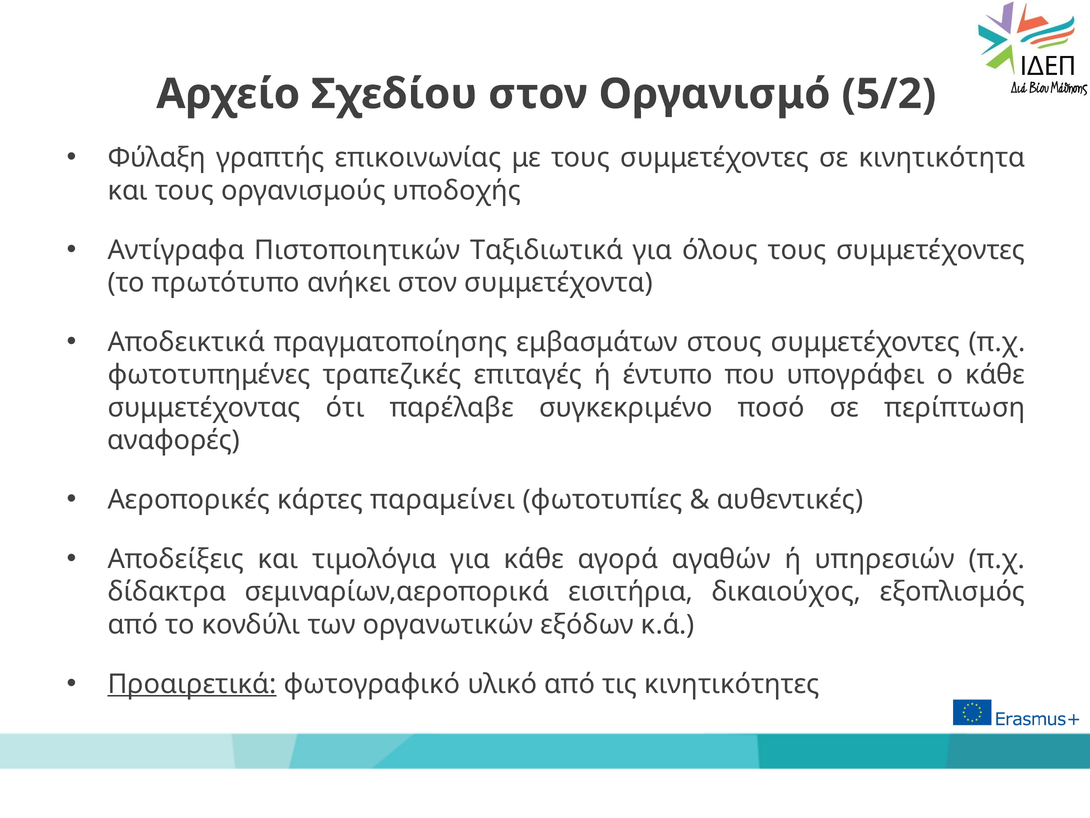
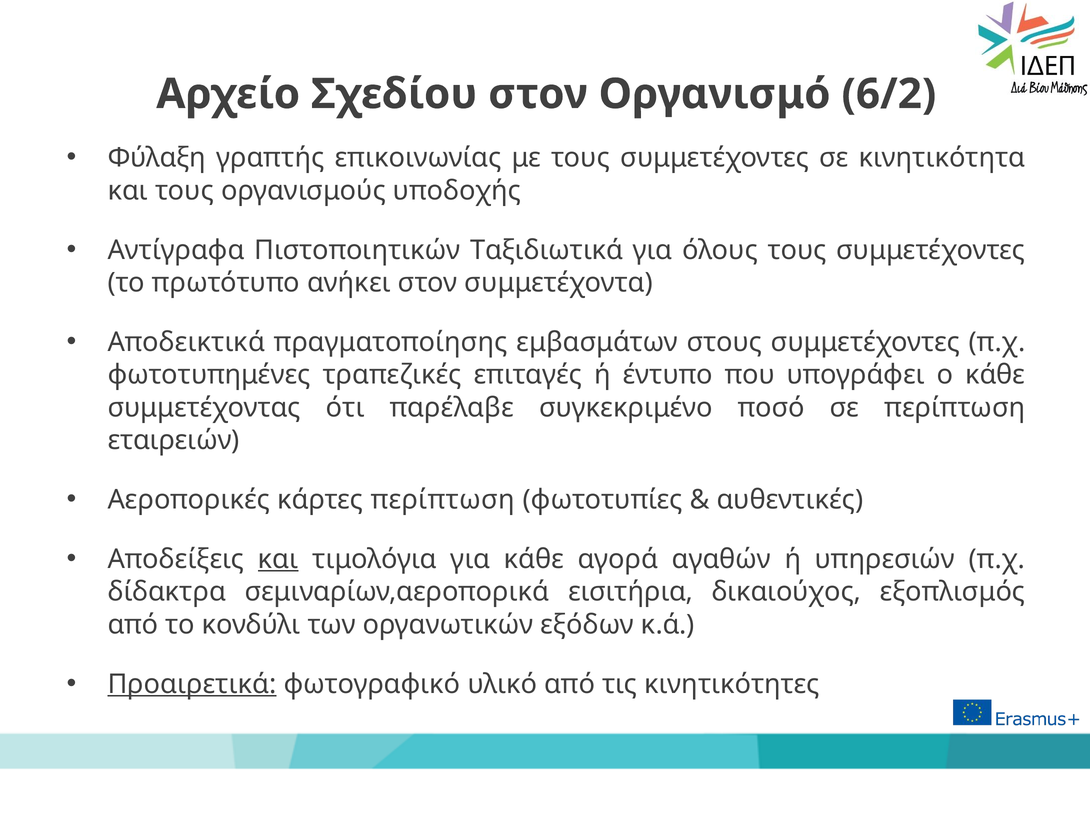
5/2: 5/2 -> 6/2
αναφορές: αναφορές -> εταιρειών
κάρτες παραμείνει: παραμείνει -> περίπτωση
και at (278, 559) underline: none -> present
